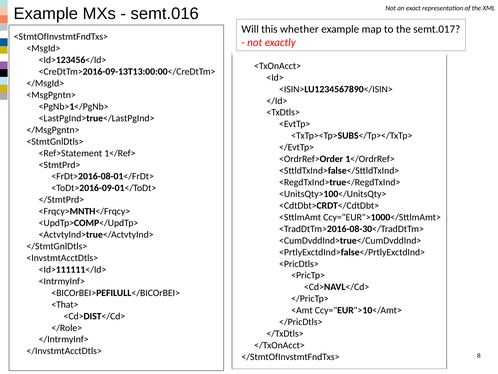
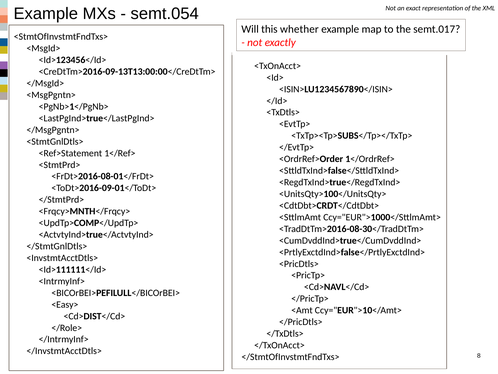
semt.016: semt.016 -> semt.054
<That>: <That> -> <Easy>
